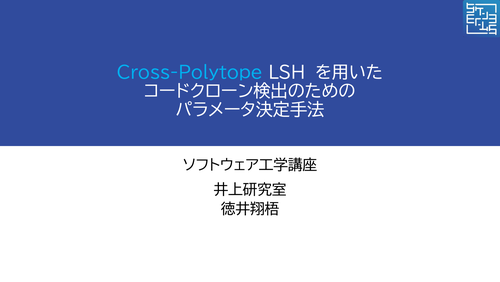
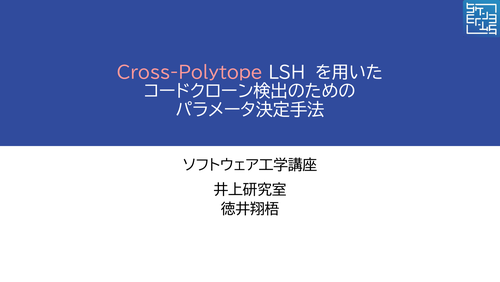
Cross-Polytope colour: light blue -> pink
